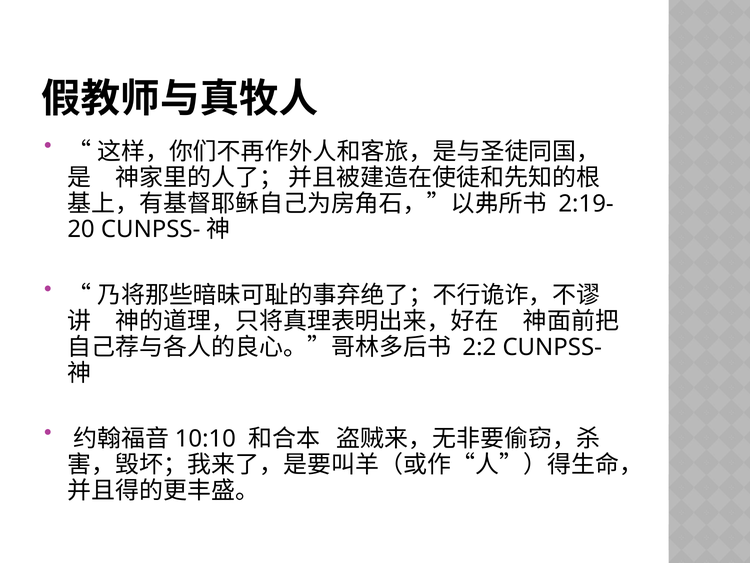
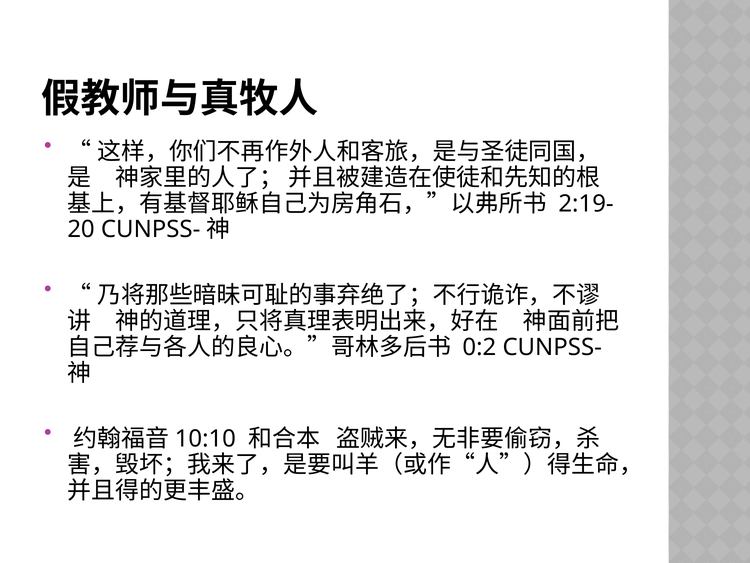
2:2: 2:2 -> 0:2
